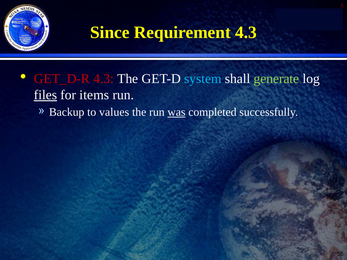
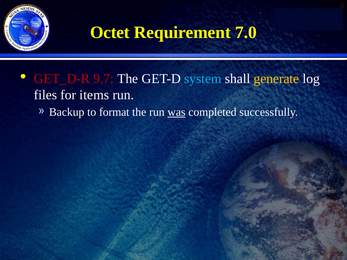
Since: Since -> Octet
Requirement 4.3: 4.3 -> 7.0
GET_D-R 4.3: 4.3 -> 9.7
generate colour: light green -> yellow
files underline: present -> none
values: values -> format
